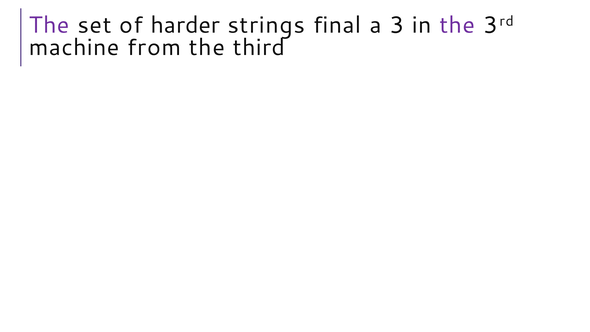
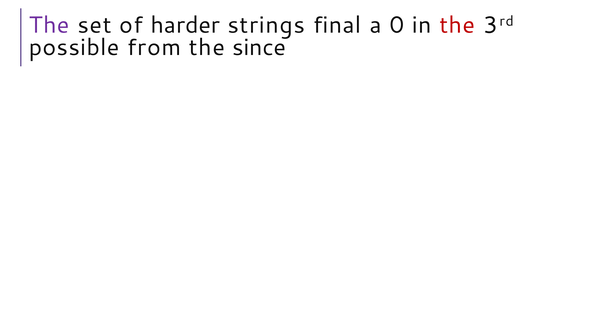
3: 3 -> 0
the at (457, 25) colour: purple -> red
machine: machine -> possible
third: third -> since
